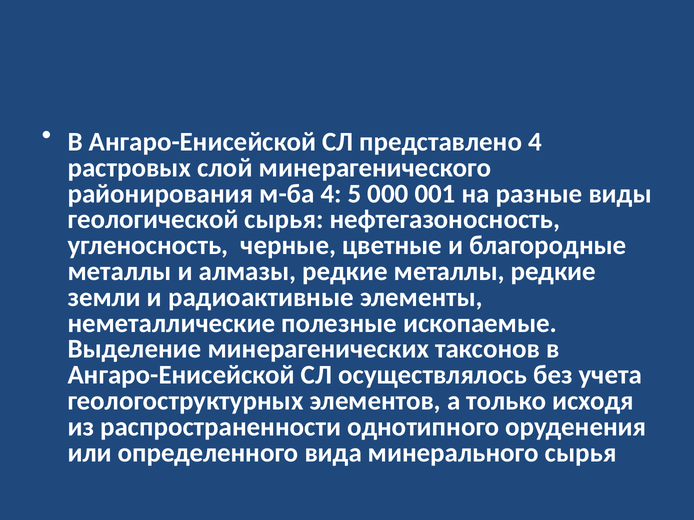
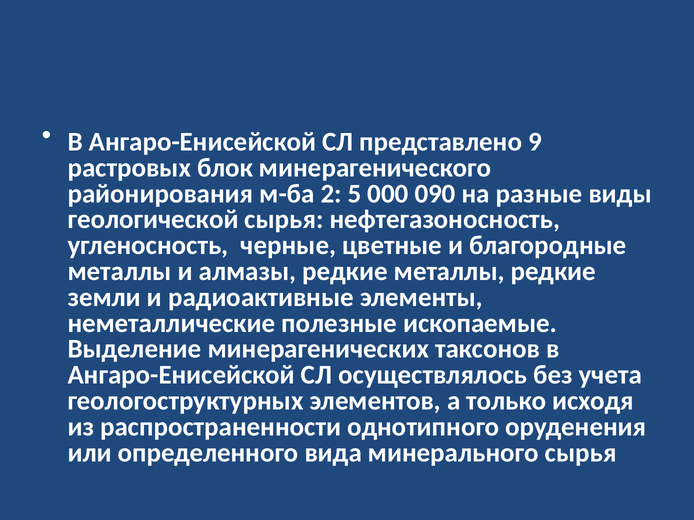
представлено 4: 4 -> 9
слой: слой -> блок
м-ба 4: 4 -> 2
001: 001 -> 090
